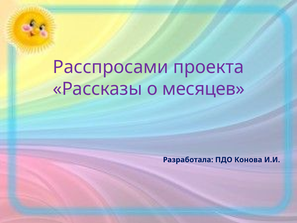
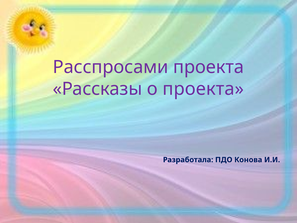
о месяцев: месяцев -> проекта
